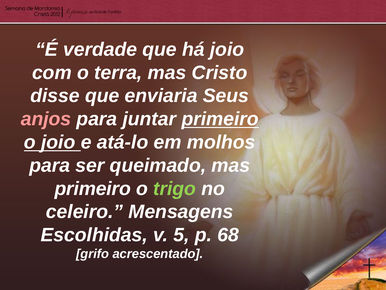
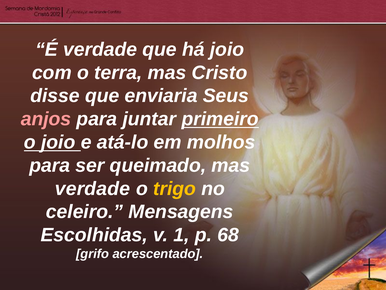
primeiro at (93, 188): primeiro -> verdade
trigo colour: light green -> yellow
5: 5 -> 1
